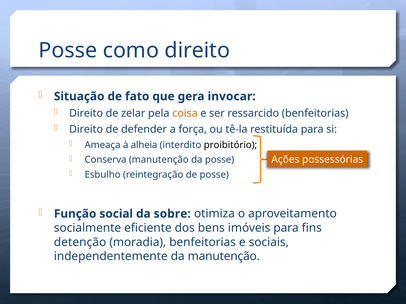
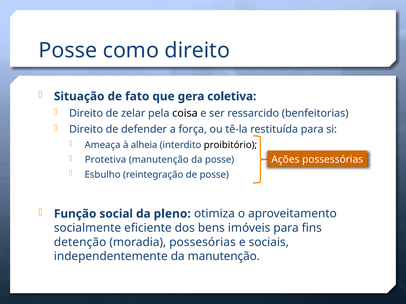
invocar: invocar -> coletiva
coisa colour: orange -> black
Conserva: Conserva -> Protetiva
sobre: sobre -> pleno
moradia benfeitorias: benfeitorias -> possesórias
